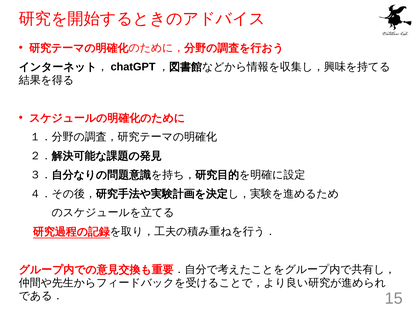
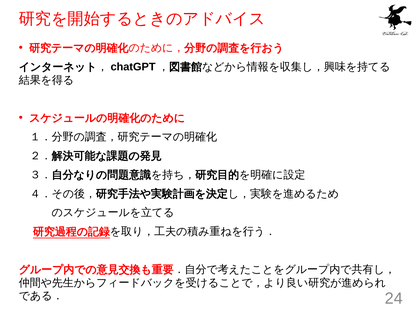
15: 15 -> 24
